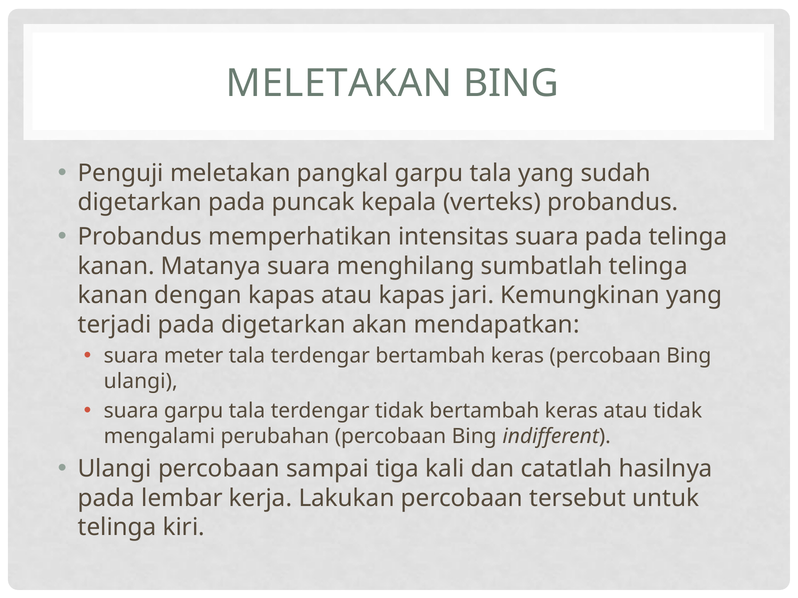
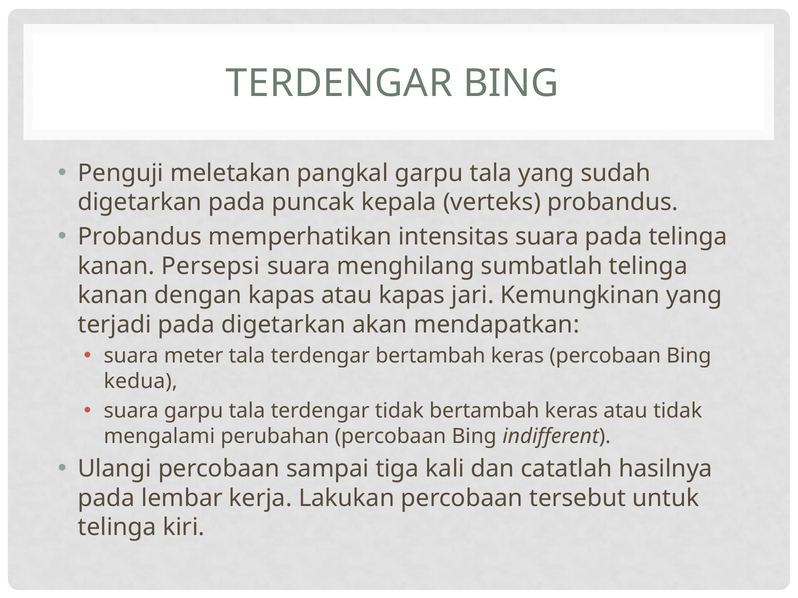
MELETAKAN at (339, 84): MELETAKAN -> TERDENGAR
Matanya: Matanya -> Persepsi
ulangi at (141, 382): ulangi -> kedua
